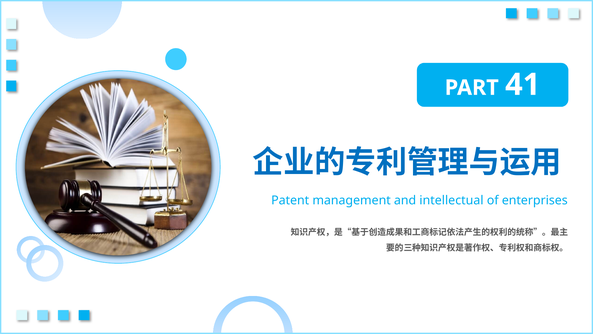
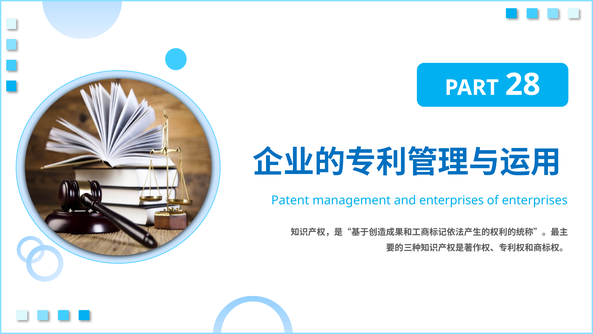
41: 41 -> 28
and intellectual: intellectual -> enterprises
